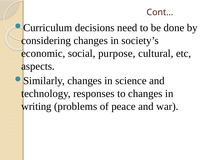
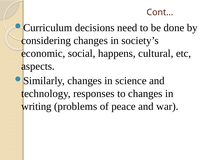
purpose: purpose -> happens
